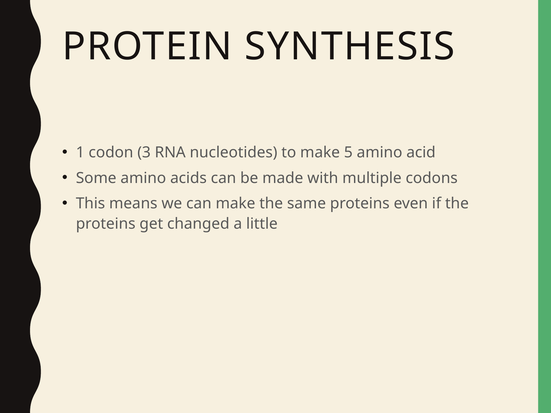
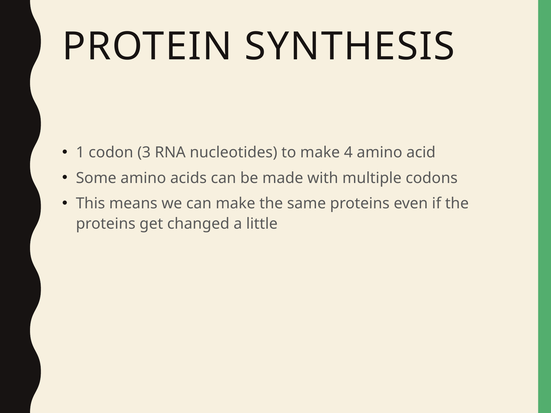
5: 5 -> 4
